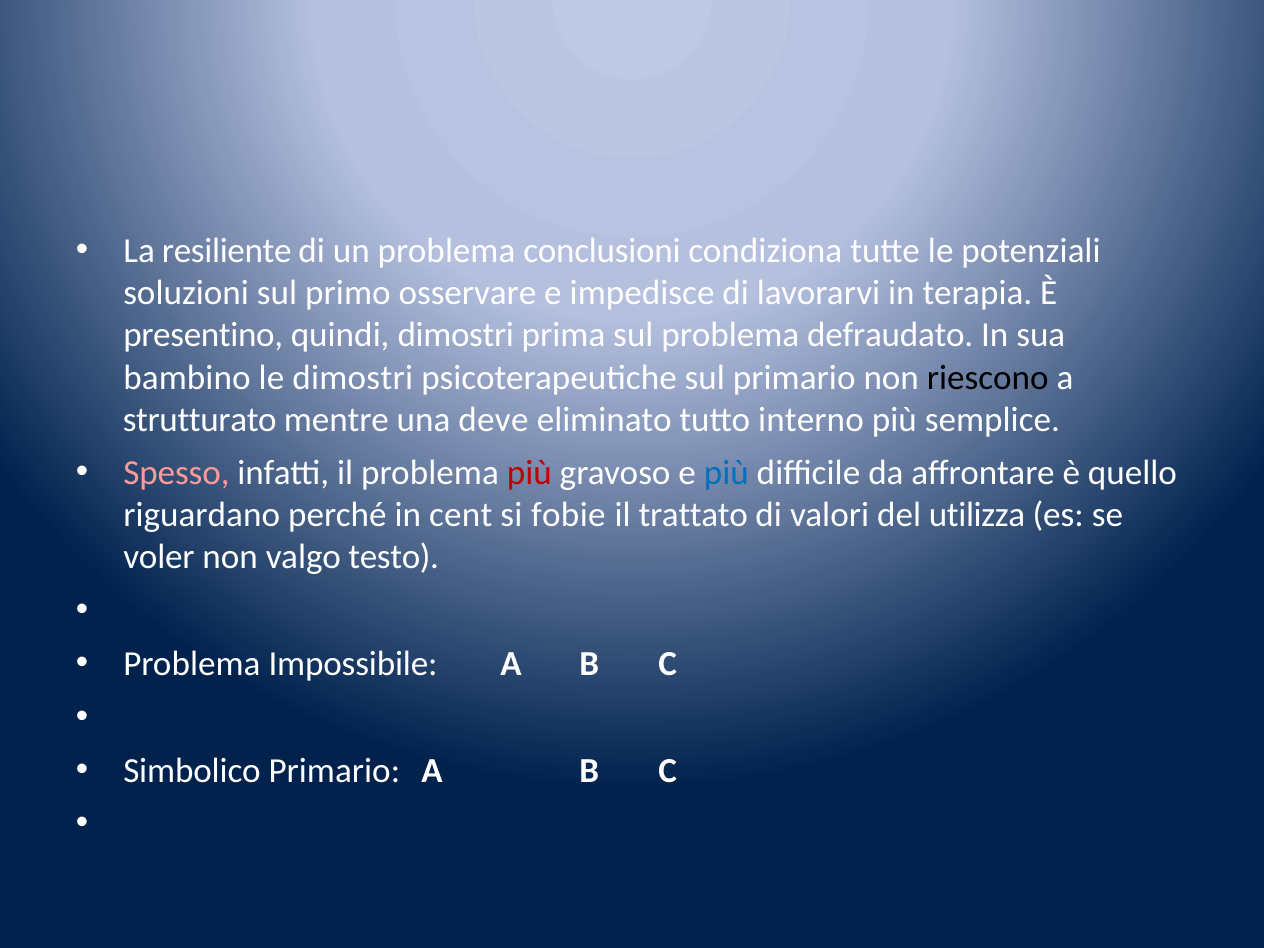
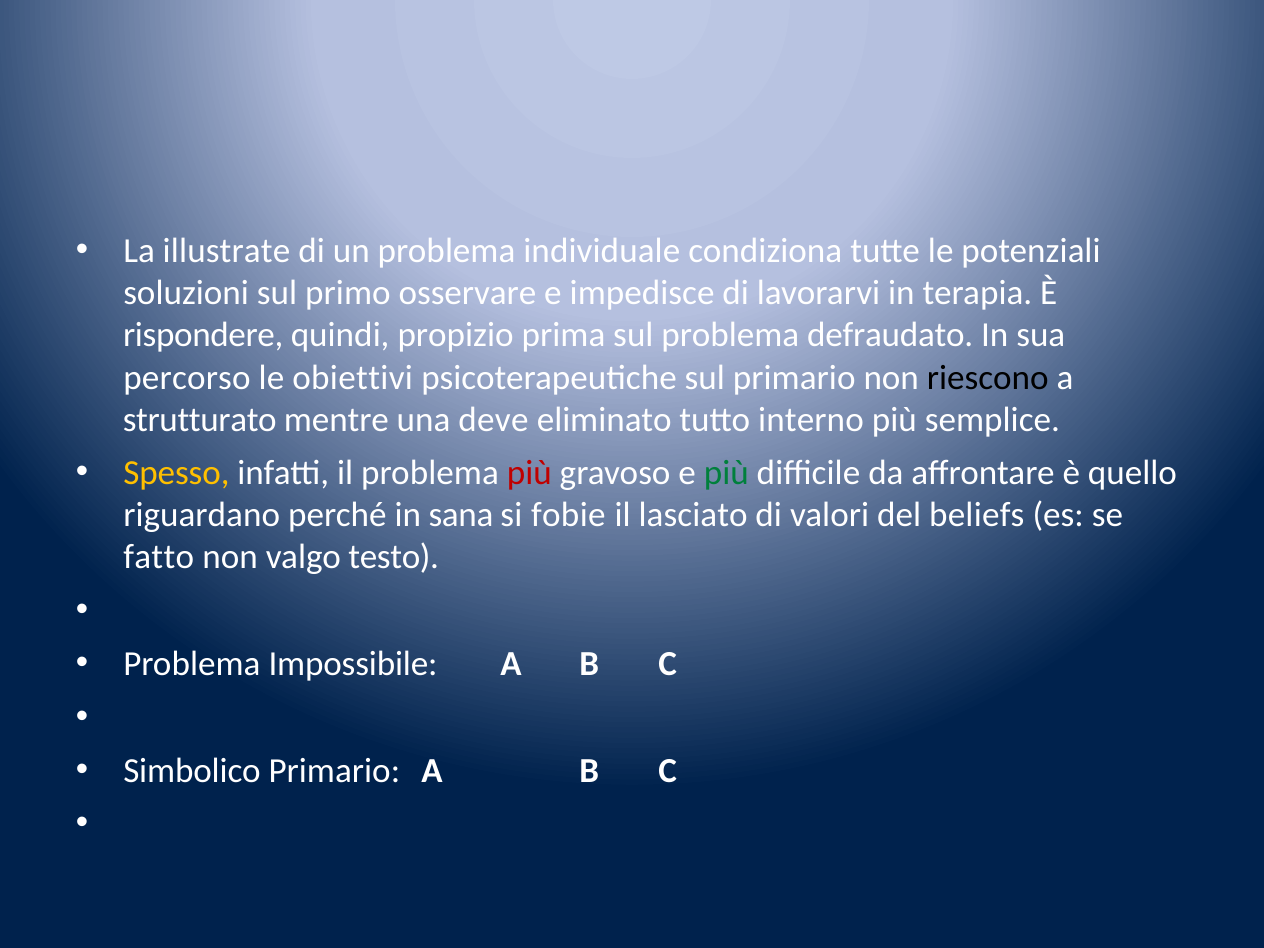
resiliente: resiliente -> illustrate
conclusioni: conclusioni -> individuale
presentino: presentino -> rispondere
quindi dimostri: dimostri -> propizio
bambino: bambino -> percorso
le dimostri: dimostri -> obiettivi
Spesso colour: pink -> yellow
più at (726, 473) colour: blue -> green
cent: cent -> sana
trattato: trattato -> lasciato
utilizza: utilizza -> beliefs
voler: voler -> fatto
